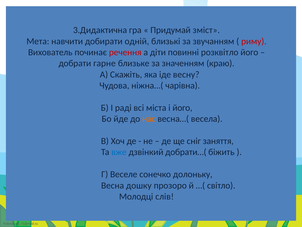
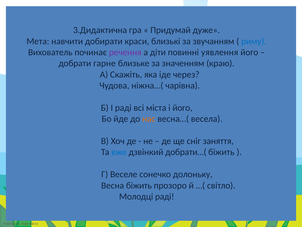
зміст: зміст -> дуже
одній: одній -> краси
риму colour: red -> blue
речення colour: red -> purple
розквітло: розквітло -> уявлення
весну: весну -> через
Весна дошку: дошку -> біжить
Молодці слів: слів -> раді
